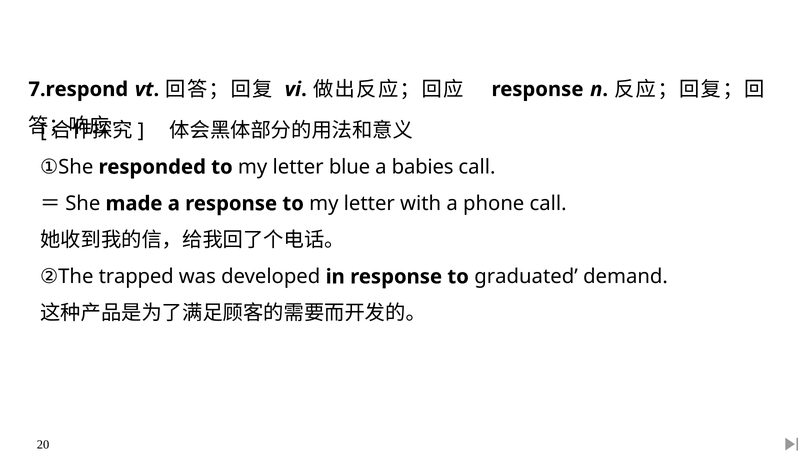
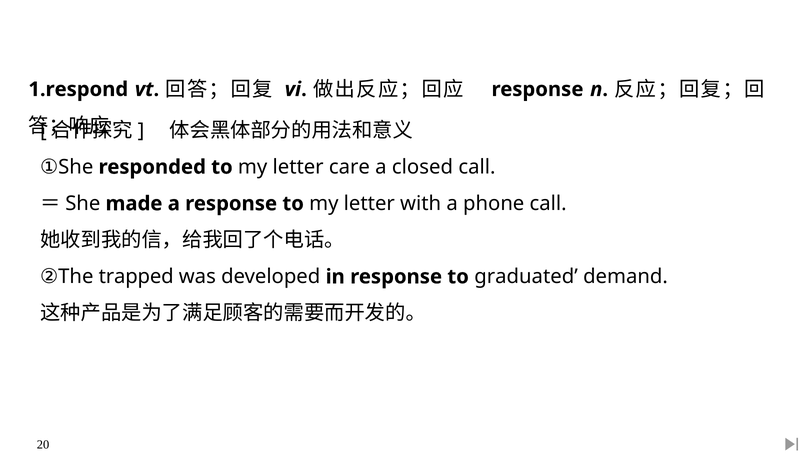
7.respond: 7.respond -> 1.respond
blue: blue -> care
babies: babies -> closed
